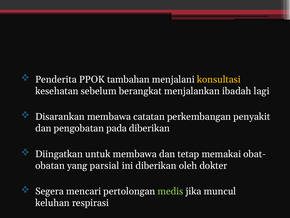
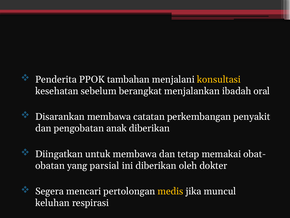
lagi: lagi -> oral
pada: pada -> anak
medis colour: light green -> yellow
